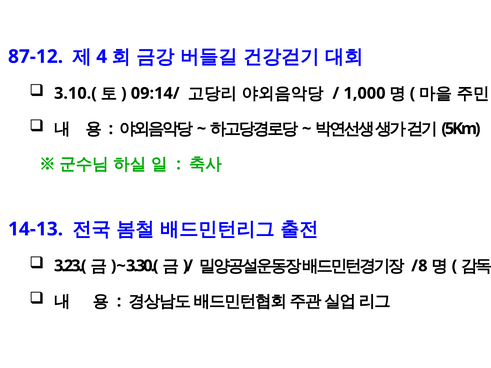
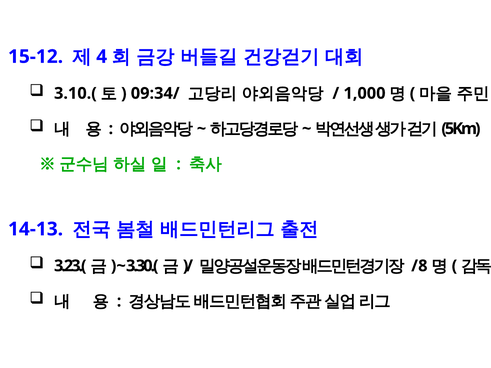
87-12: 87-12 -> 15-12
09:14/: 09:14/ -> 09:34/
